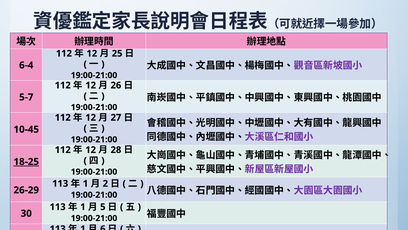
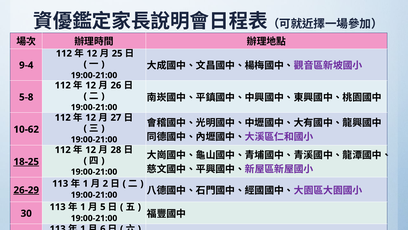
6-4: 6-4 -> 9-4
5-7: 5-7 -> 5-8
10-45: 10-45 -> 10-62
26-29 underline: none -> present
